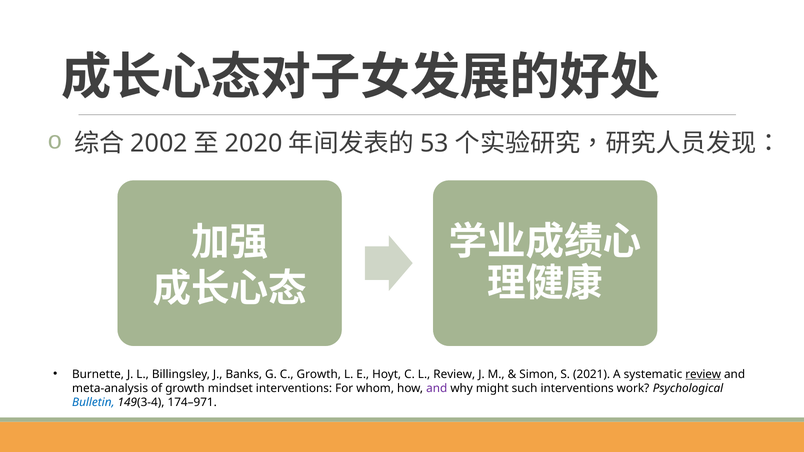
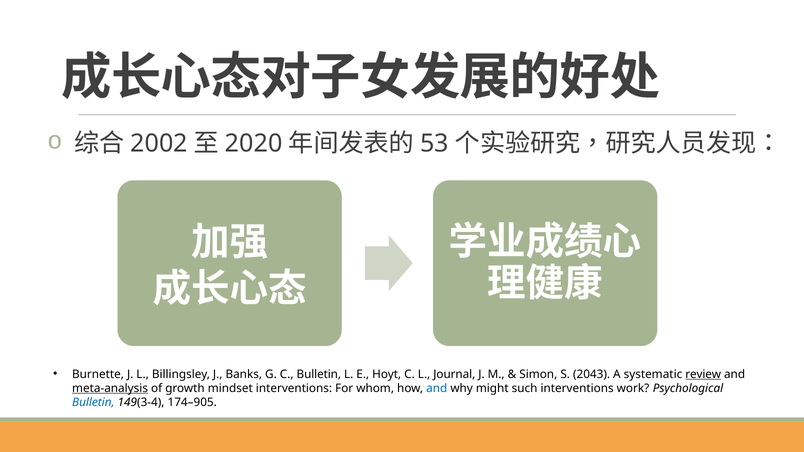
C Growth: Growth -> Bulletin
L Review: Review -> Journal
2021: 2021 -> 2043
meta-analysis underline: none -> present
and at (437, 389) colour: purple -> blue
174–971: 174–971 -> 174–905
